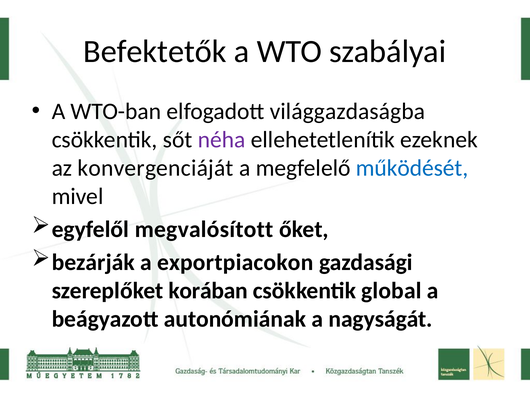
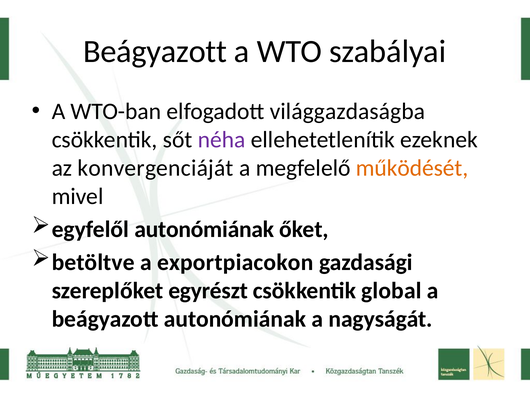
Befektetők at (155, 51): Befektetők -> Beágyazott
működését colour: blue -> orange
egyfelől megvalósított: megvalósított -> autonómiának
bezárják: bezárják -> betöltve
korában: korában -> egyrészt
